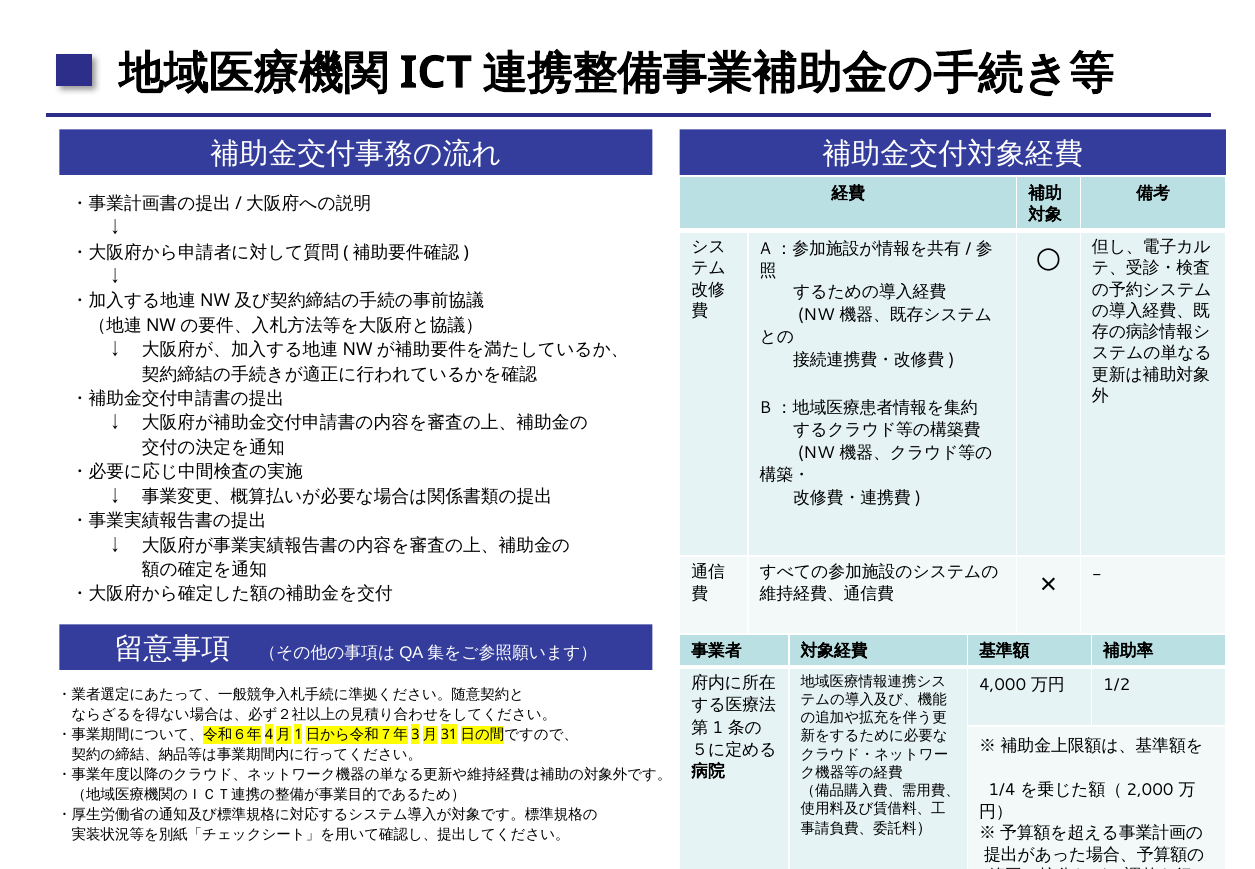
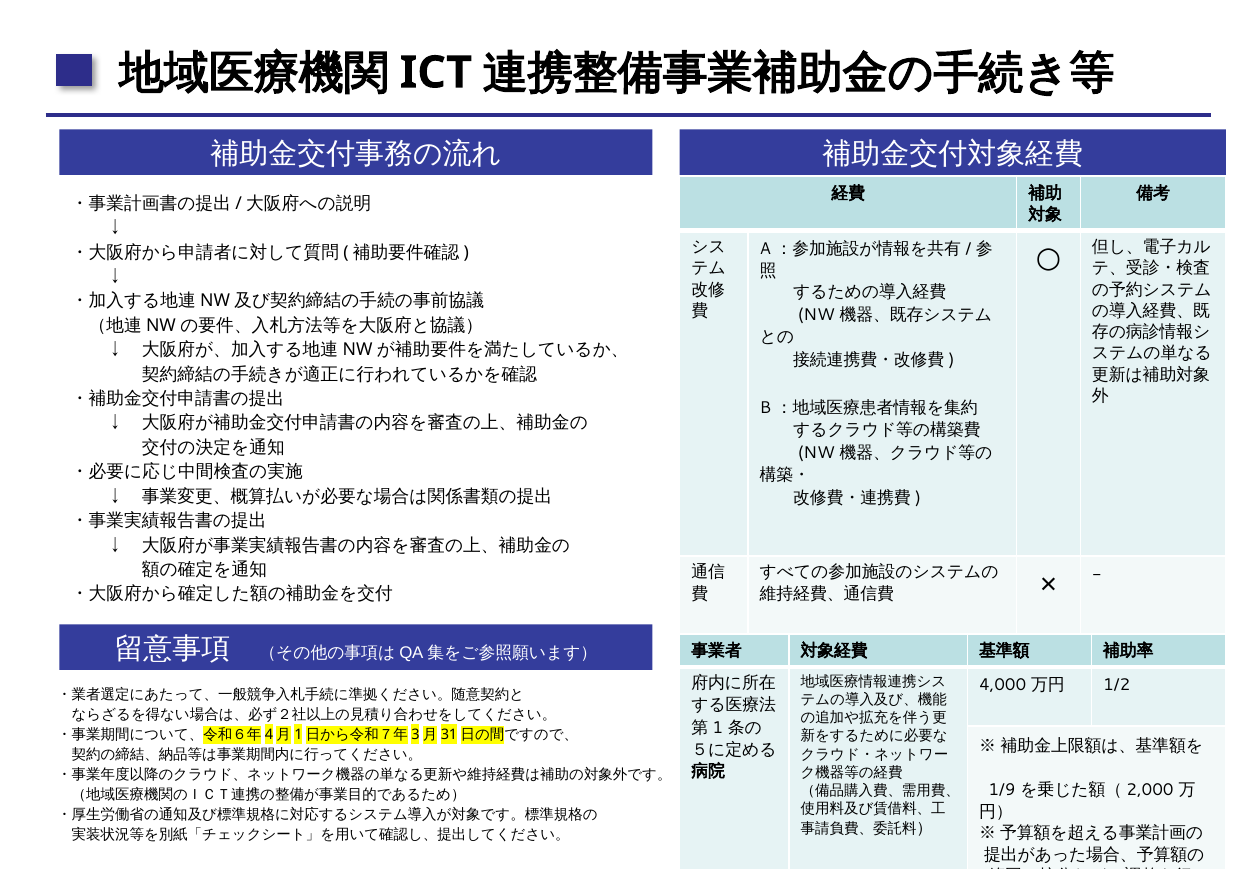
1/4: 1/4 -> 1/9
